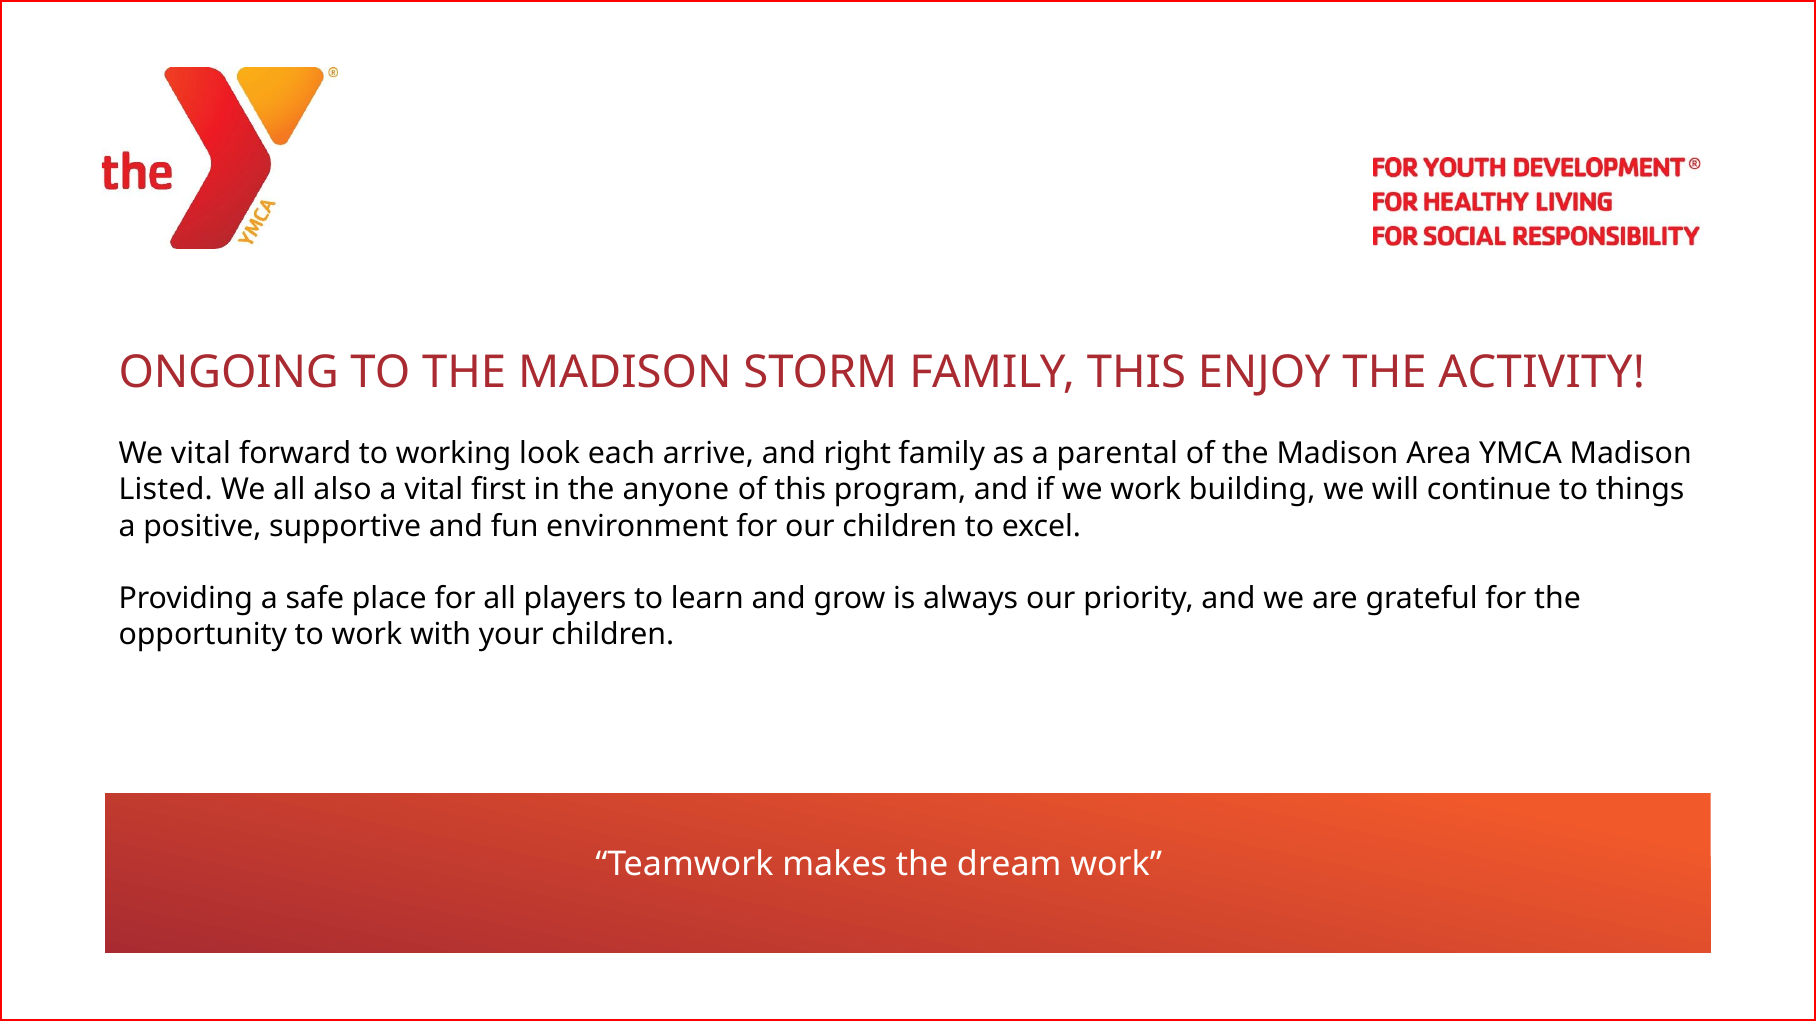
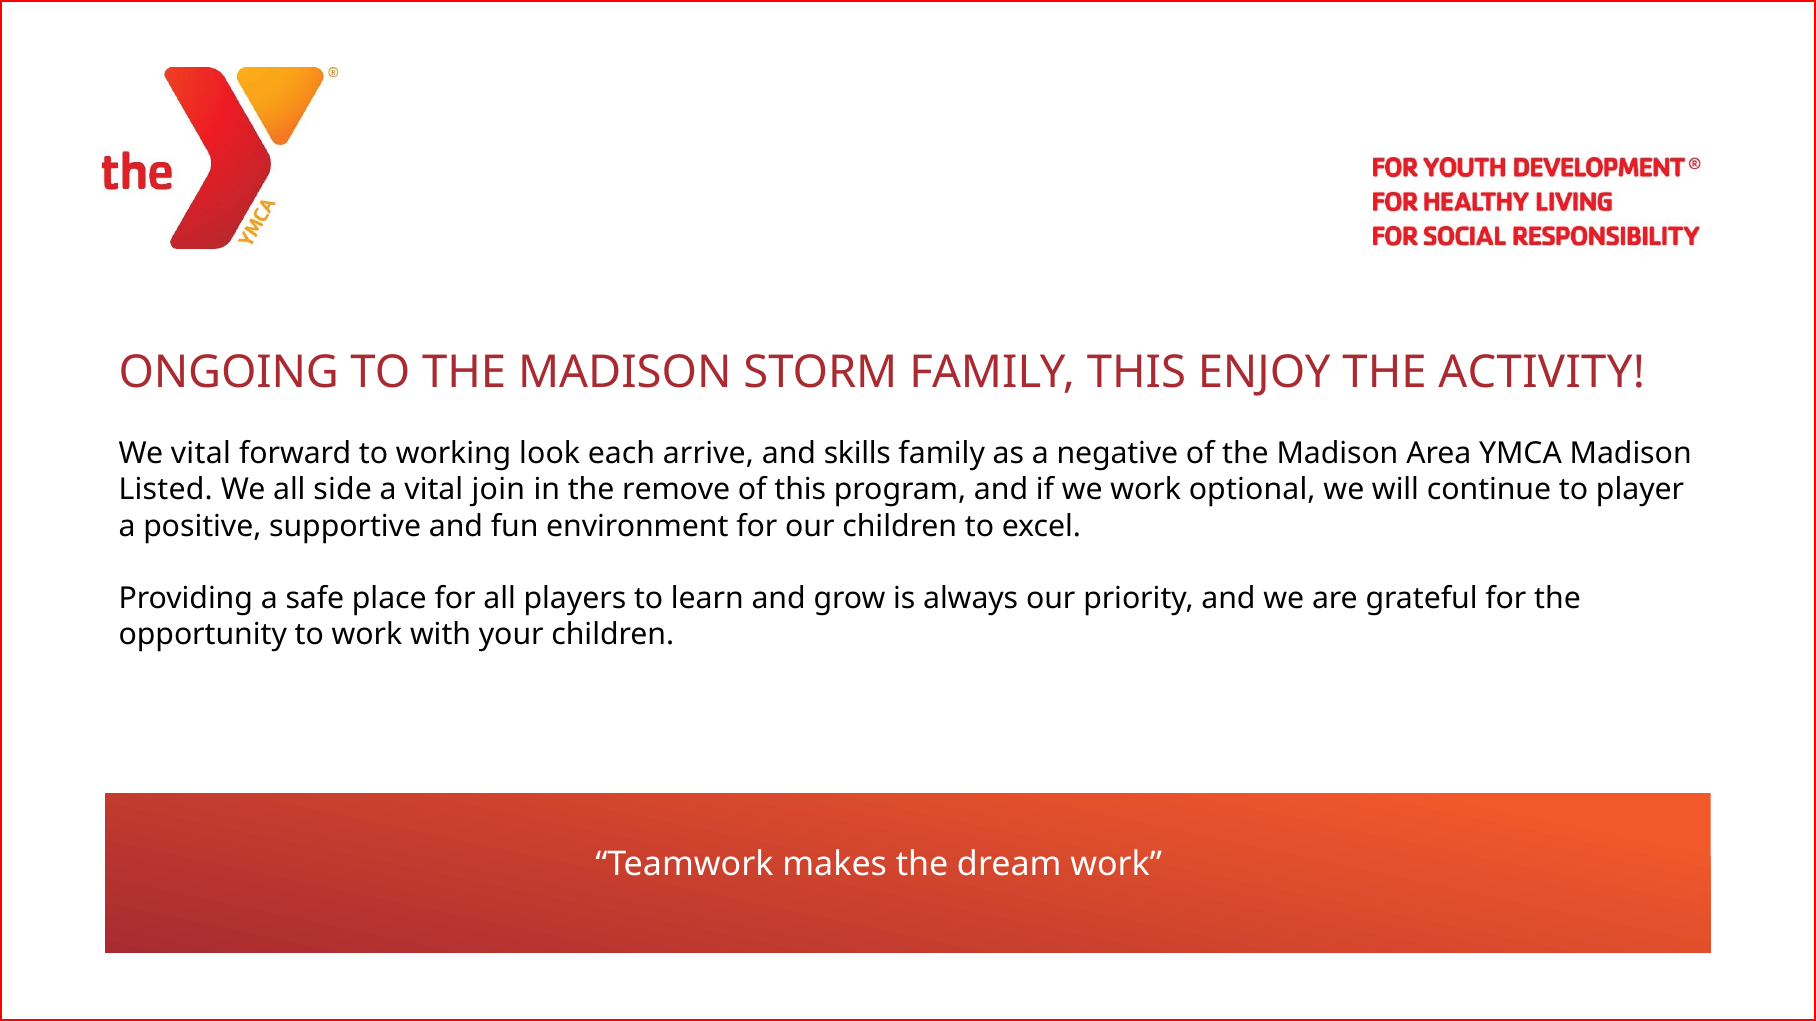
right: right -> skills
parental: parental -> negative
also: also -> side
first: first -> join
anyone: anyone -> remove
building: building -> optional
things: things -> player
